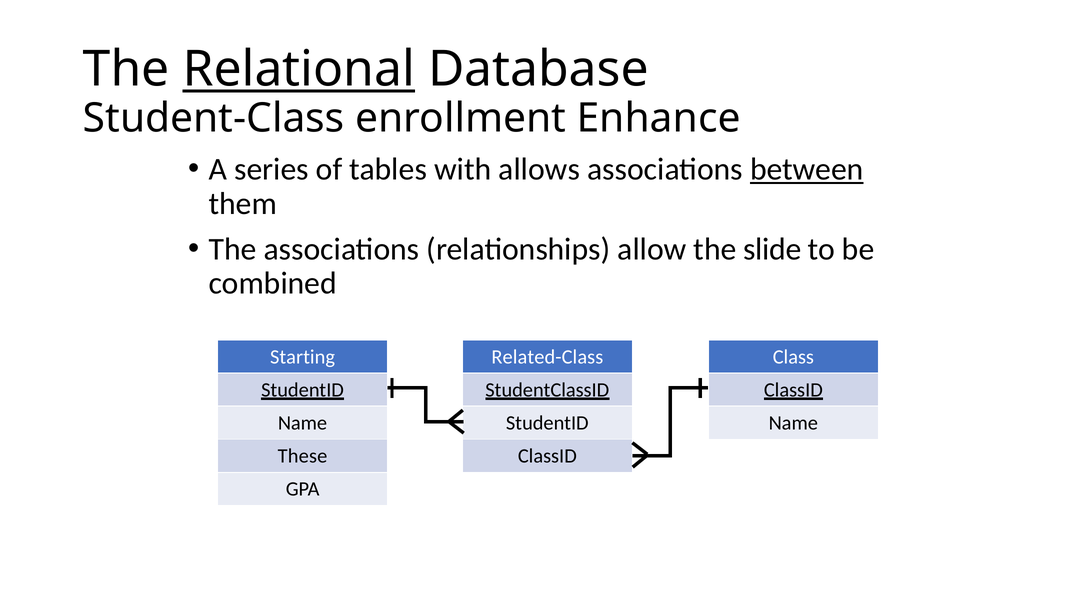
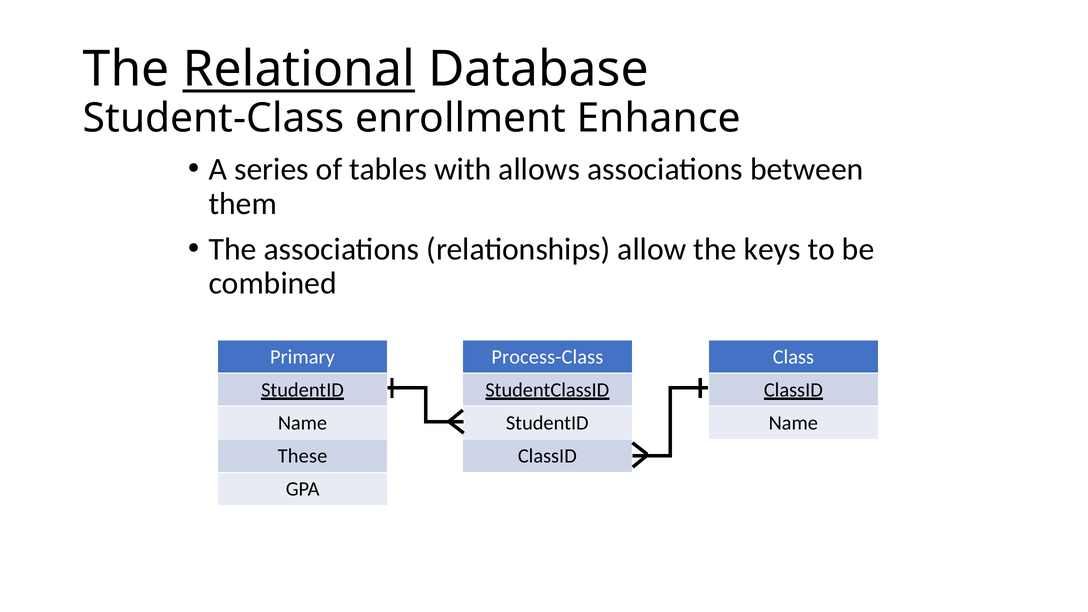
between underline: present -> none
slide: slide -> keys
Starting: Starting -> Primary
Related-Class: Related-Class -> Process-Class
